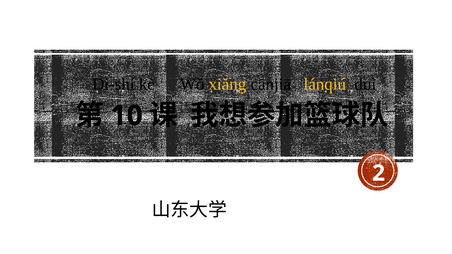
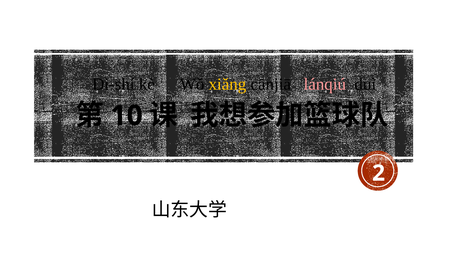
lánqiú colour: yellow -> pink
